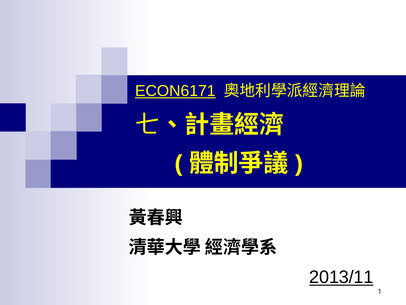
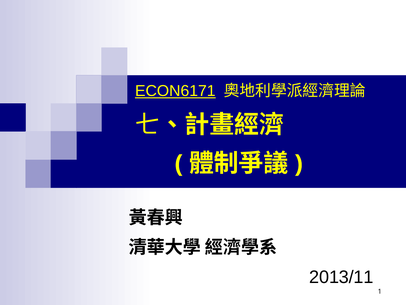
2013/11 underline: present -> none
